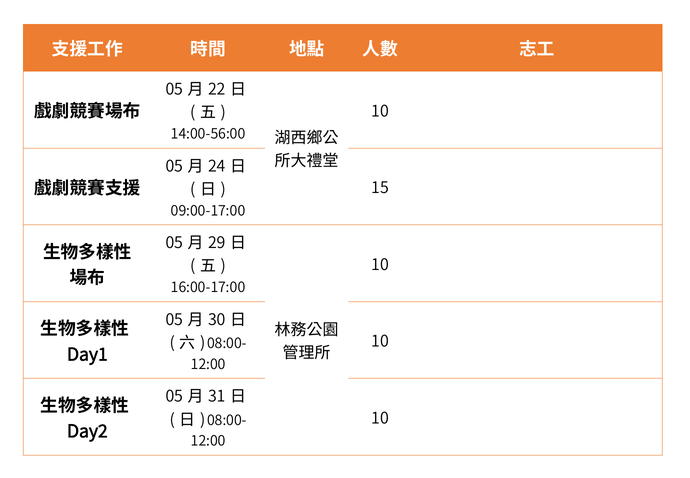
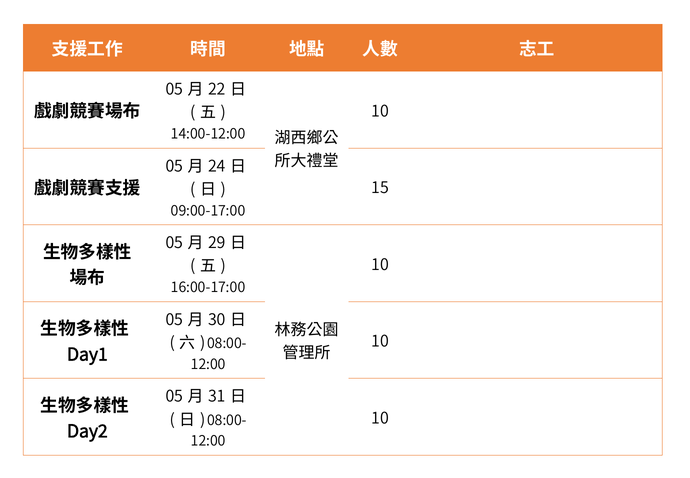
14:00-56:00: 14:00-56:00 -> 14:00-12:00
